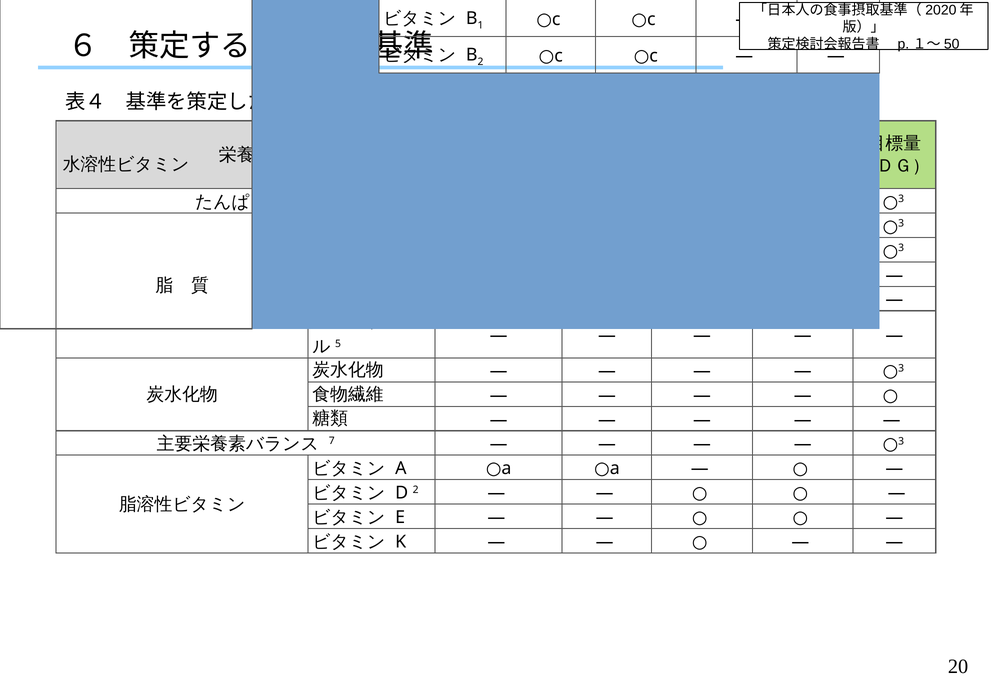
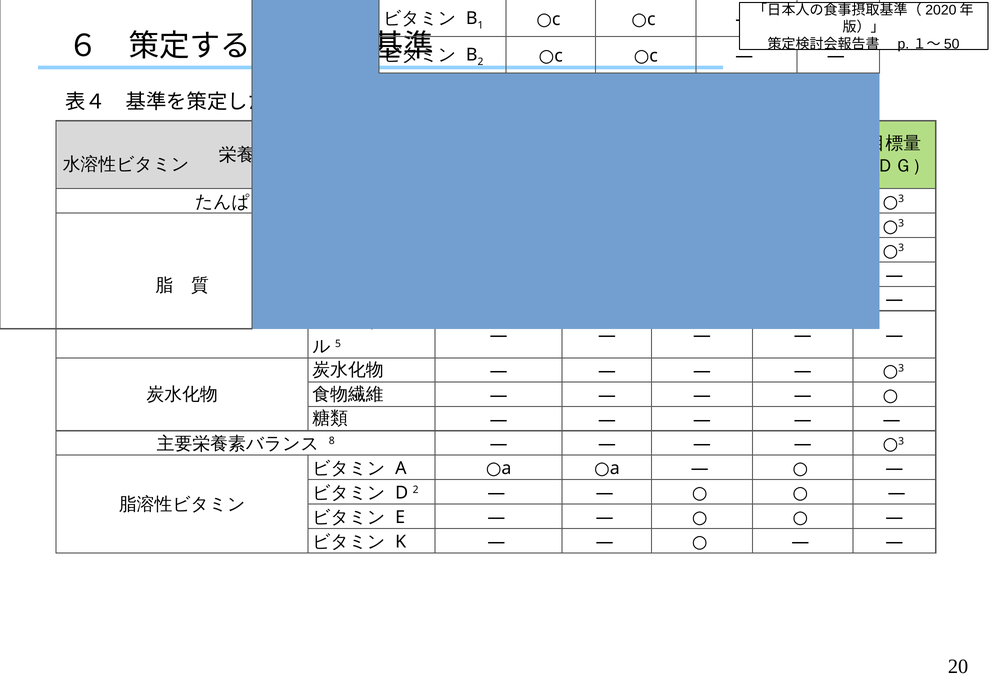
7: 7 -> 8
